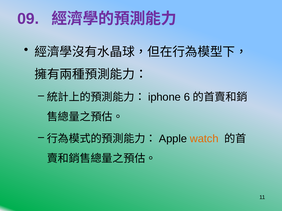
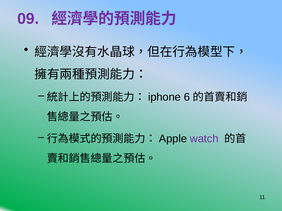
watch colour: orange -> purple
